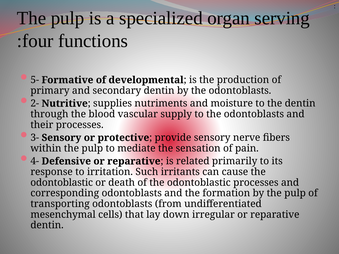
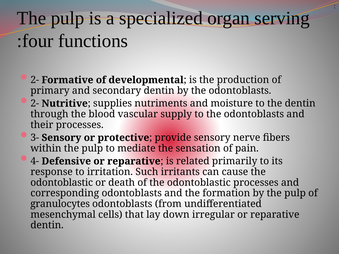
5- at (35, 80): 5- -> 2-
transporting: transporting -> granulocytes
